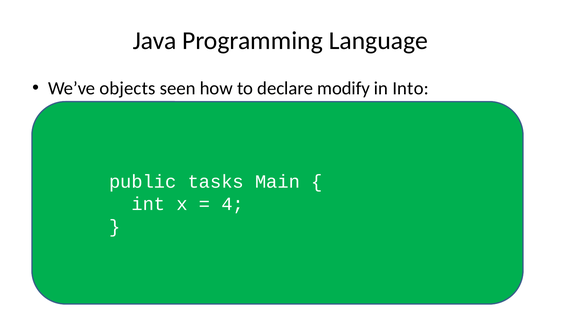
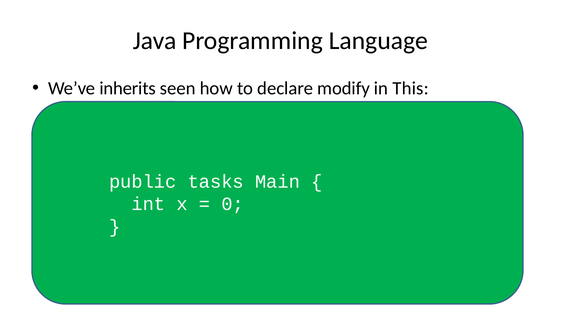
objects: objects -> inherits
Into: Into -> This
4: 4 -> 0
